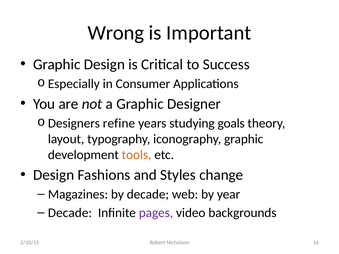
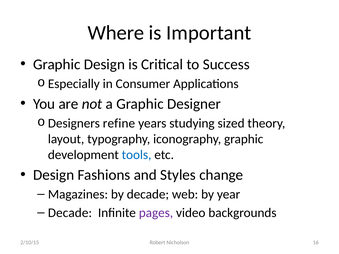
Wrong: Wrong -> Where
goals: goals -> sized
tools colour: orange -> blue
